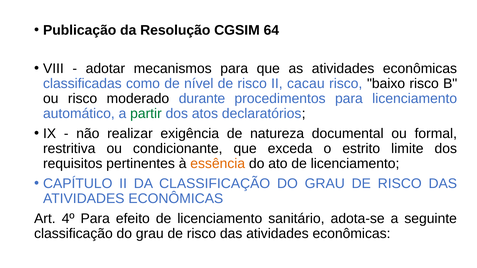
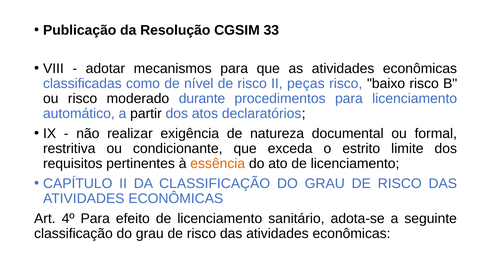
64: 64 -> 33
cacau: cacau -> peças
partir colour: green -> black
